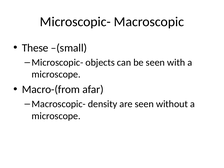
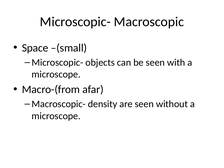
These: These -> Space
